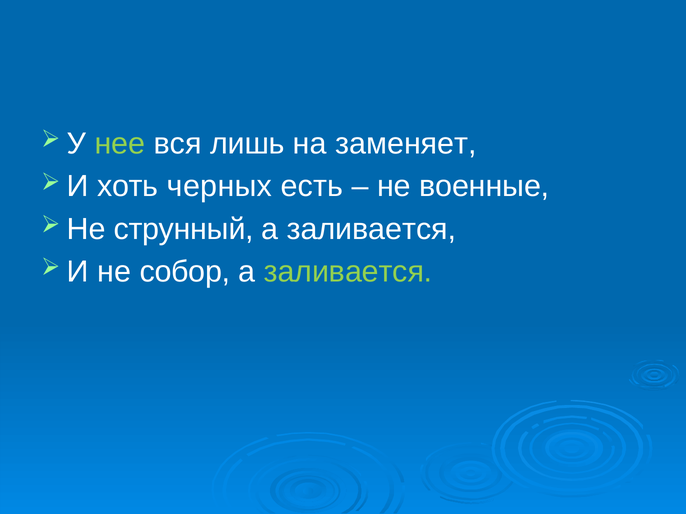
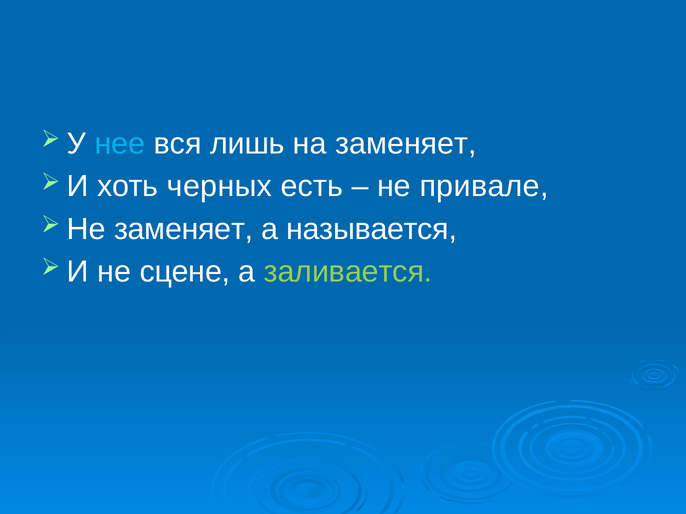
нее colour: light green -> light blue
военные: военные -> привале
Не струнный: струнный -> заменяет
заливается at (371, 229): заливается -> называется
собор: собор -> сцене
